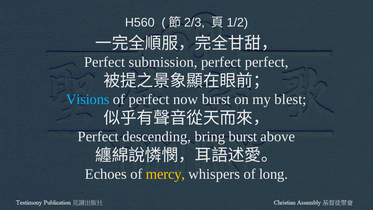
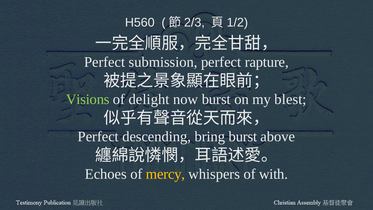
perfect perfect: perfect -> rapture
Visions colour: light blue -> light green
of perfect: perfect -> delight
long: long -> with
